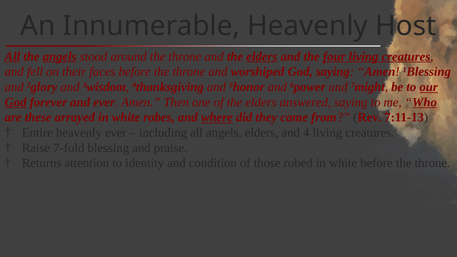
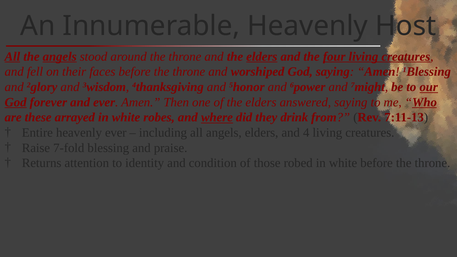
came: came -> drink
